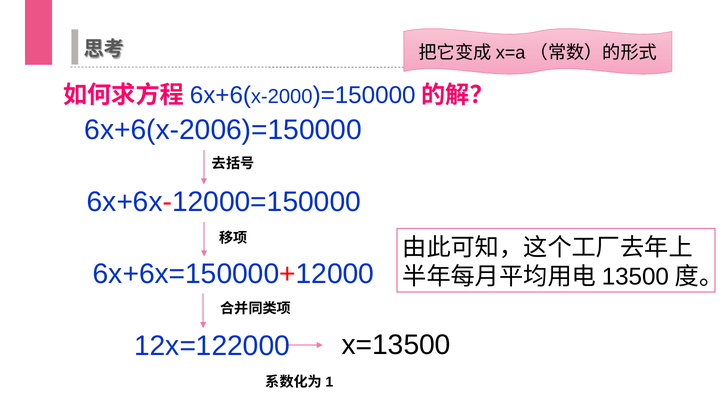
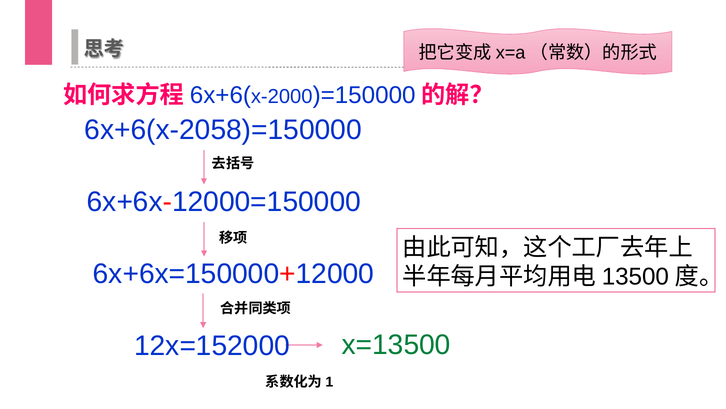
6x+6(x-2006)=150000: 6x+6(x-2006)=150000 -> 6x+6(x-2058)=150000
x=13500 colour: black -> green
12x=122000: 12x=122000 -> 12x=152000
